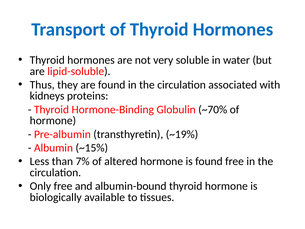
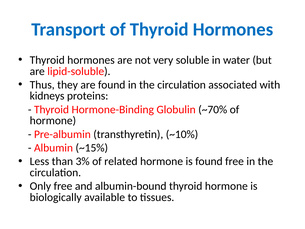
~19%: ~19% -> ~10%
7%: 7% -> 3%
altered: altered -> related
